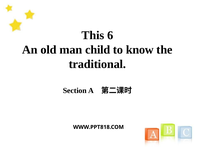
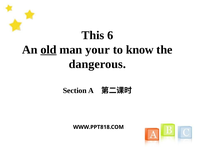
old underline: none -> present
child: child -> your
traditional: traditional -> dangerous
